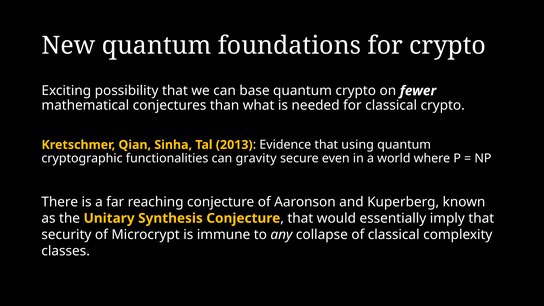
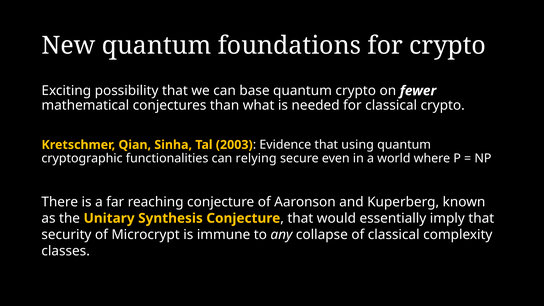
2013: 2013 -> 2003
gravity: gravity -> relying
